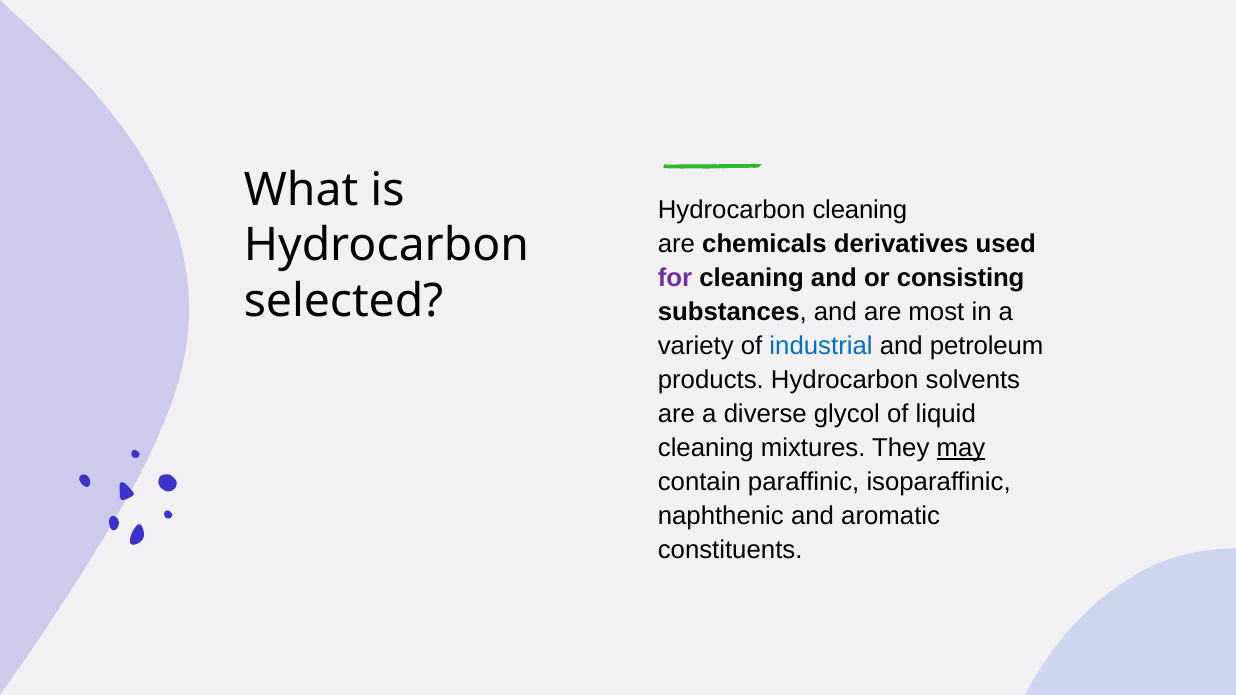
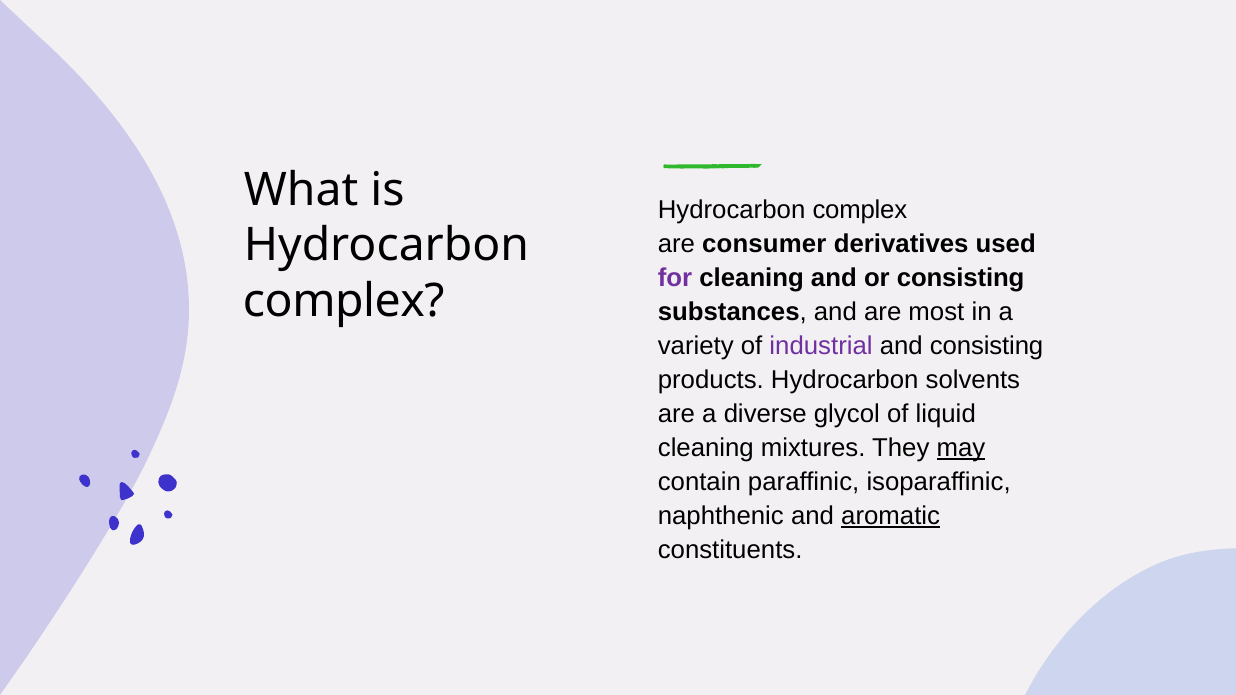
cleaning at (860, 210): cleaning -> complex
chemicals: chemicals -> consumer
selected at (344, 301): selected -> complex
industrial colour: blue -> purple
and petroleum: petroleum -> consisting
aromatic underline: none -> present
